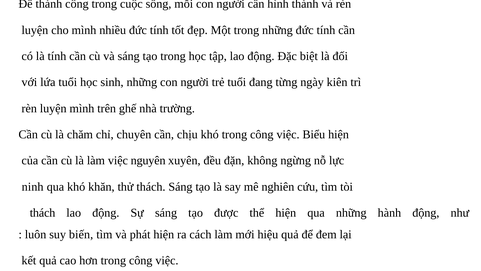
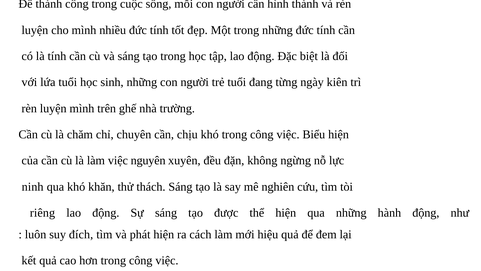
thách at (43, 213): thách -> riêng
biến: biến -> đích
